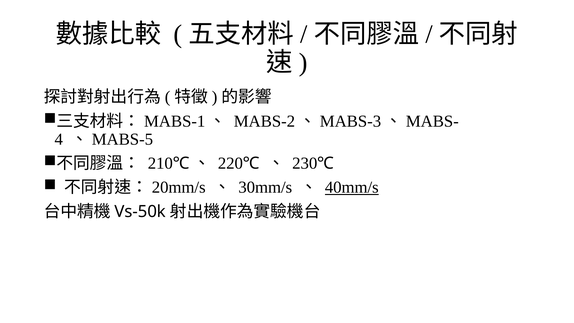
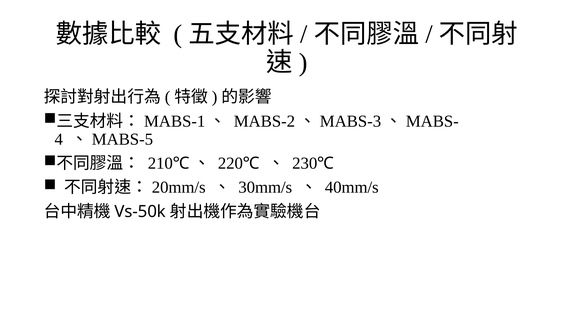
40mm/s underline: present -> none
